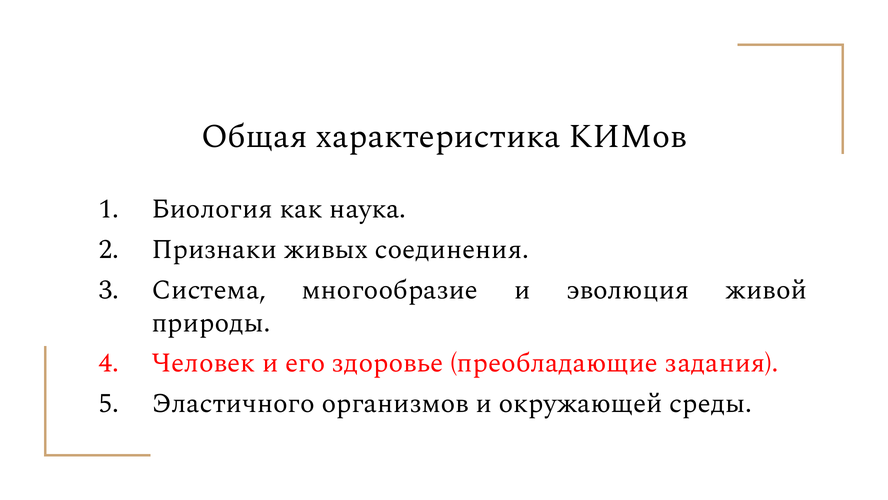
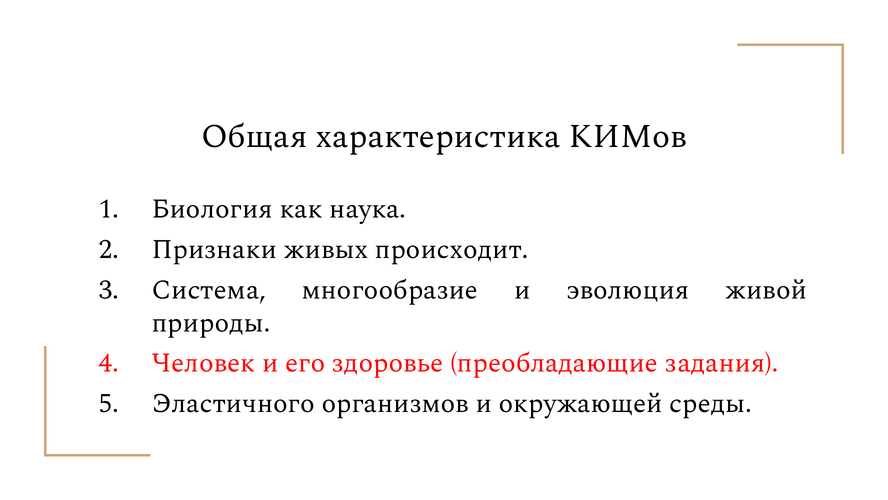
соединения: соединения -> происходит
